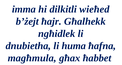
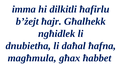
wieħed: wieħed -> ħafirlu
huma: huma -> daħal
